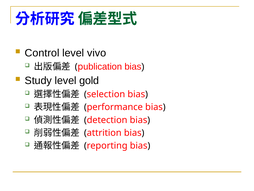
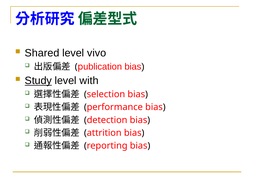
Control: Control -> Shared
Study underline: none -> present
gold: gold -> with
